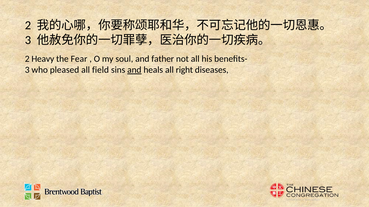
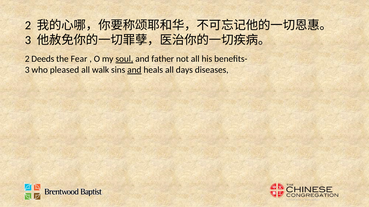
Heavy: Heavy -> Deeds
soul underline: none -> present
field: field -> walk
right: right -> days
